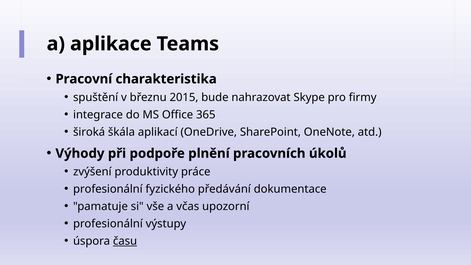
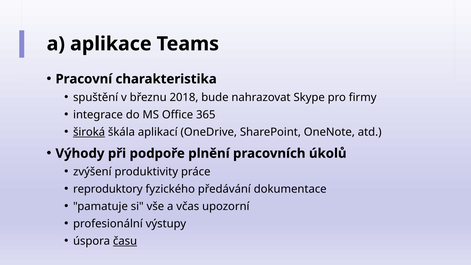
2015: 2015 -> 2018
široká underline: none -> present
profesionální at (108, 189): profesionální -> reproduktory
